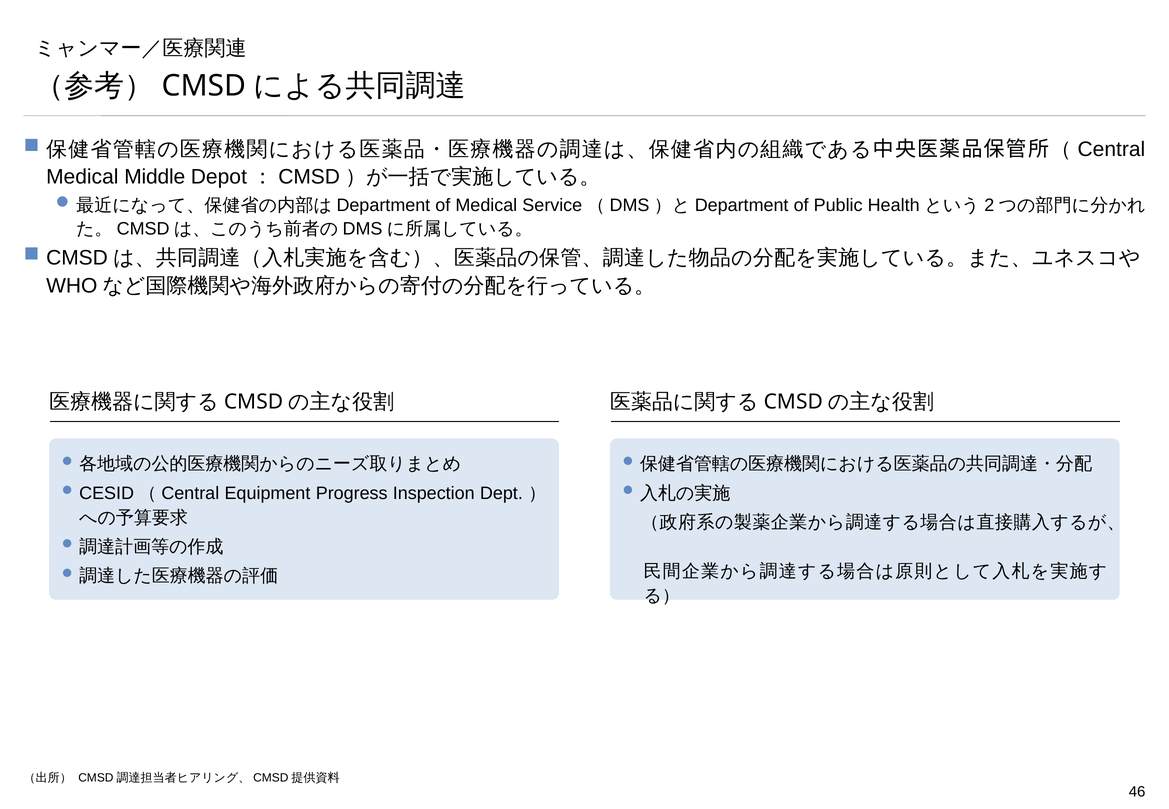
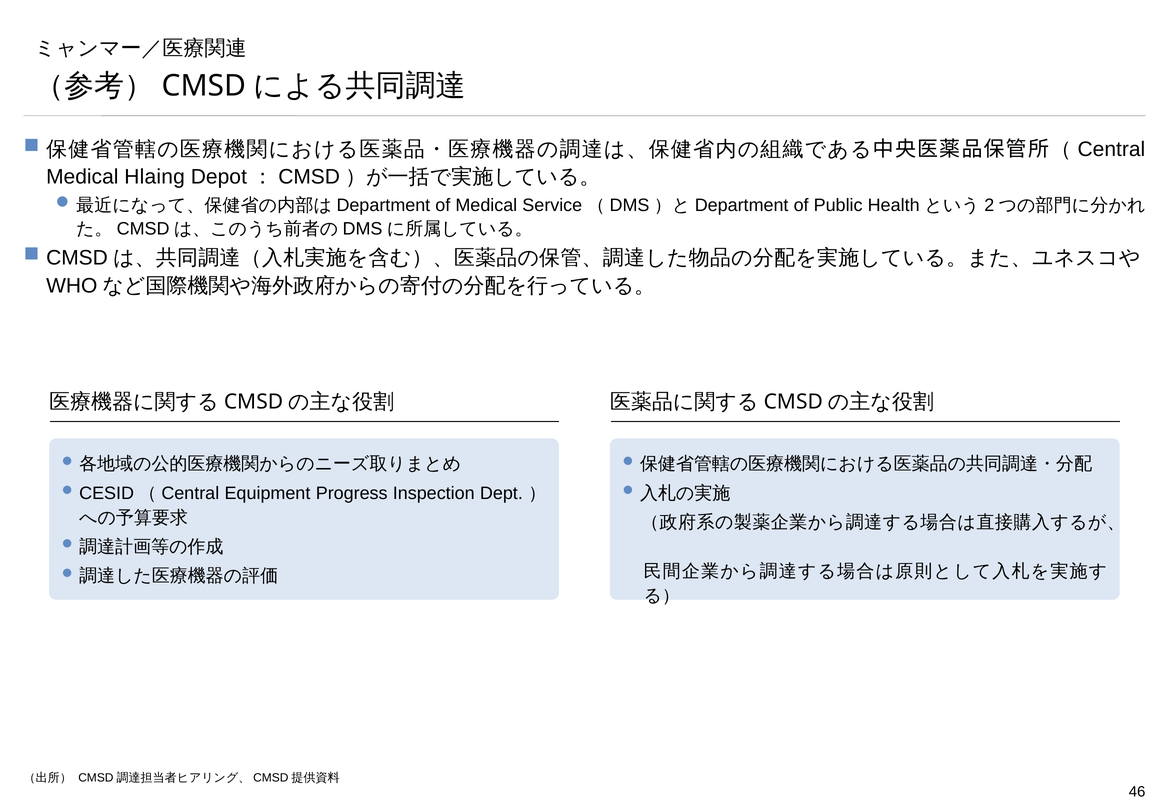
Middle: Middle -> Hlaing
